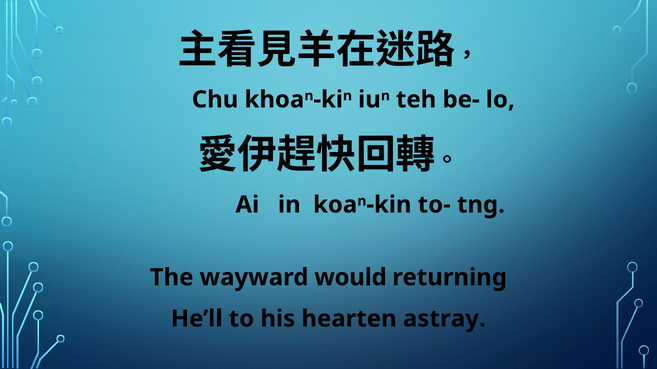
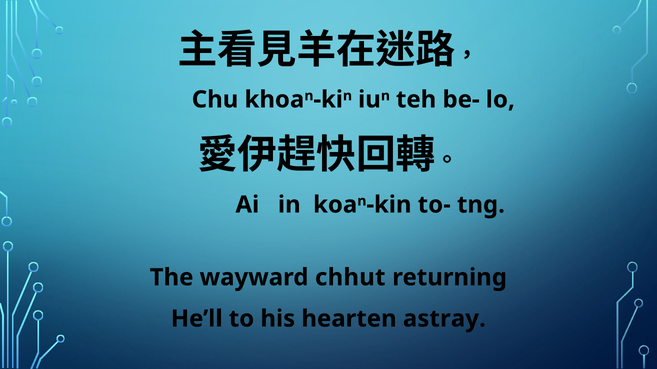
would: would -> chhut
